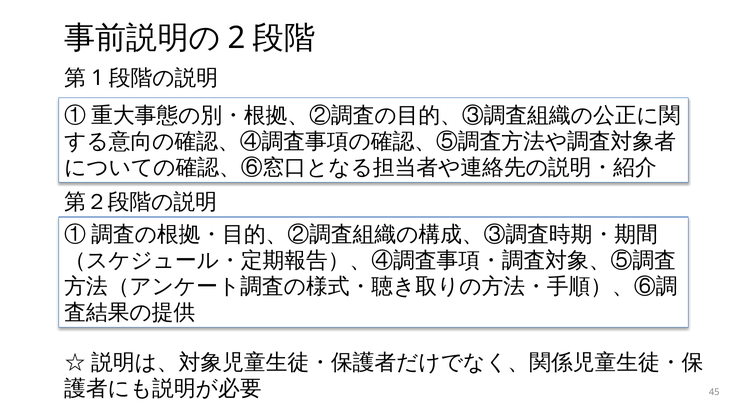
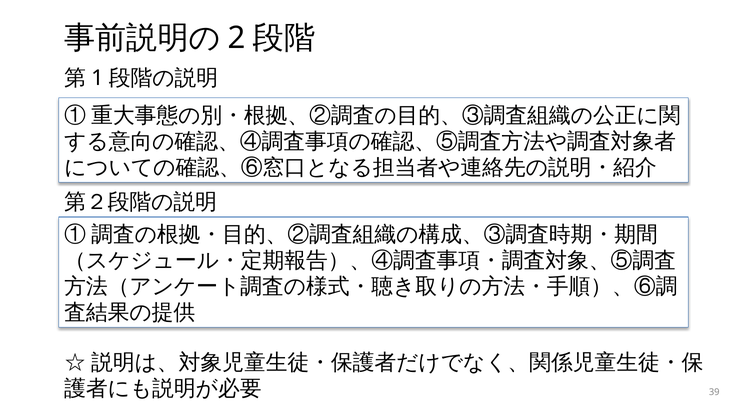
45: 45 -> 39
